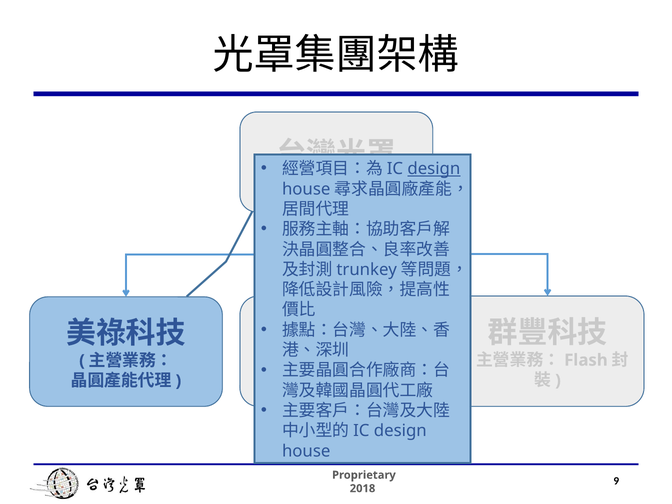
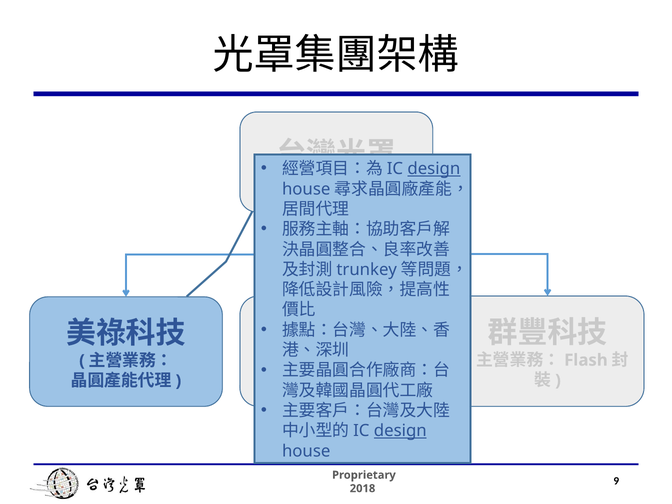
design at (400, 431) underline: none -> present
